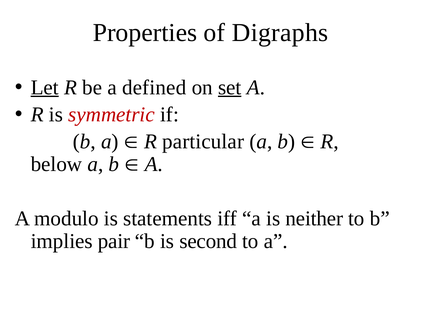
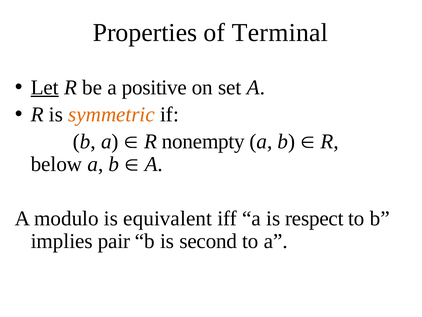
Digraphs: Digraphs -> Terminal
defined: defined -> positive
set underline: present -> none
symmetric colour: red -> orange
particular: particular -> nonempty
statements: statements -> equivalent
neither: neither -> respect
